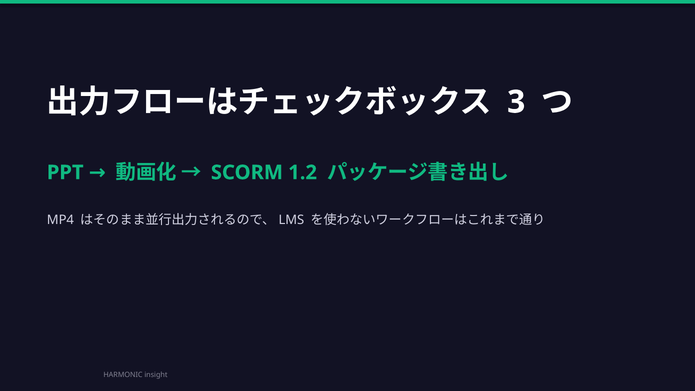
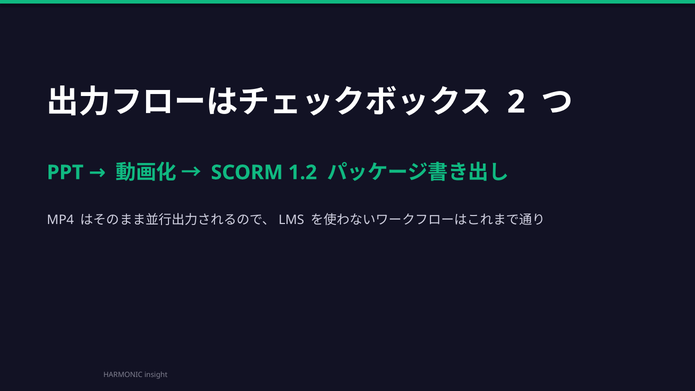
3: 3 -> 2
